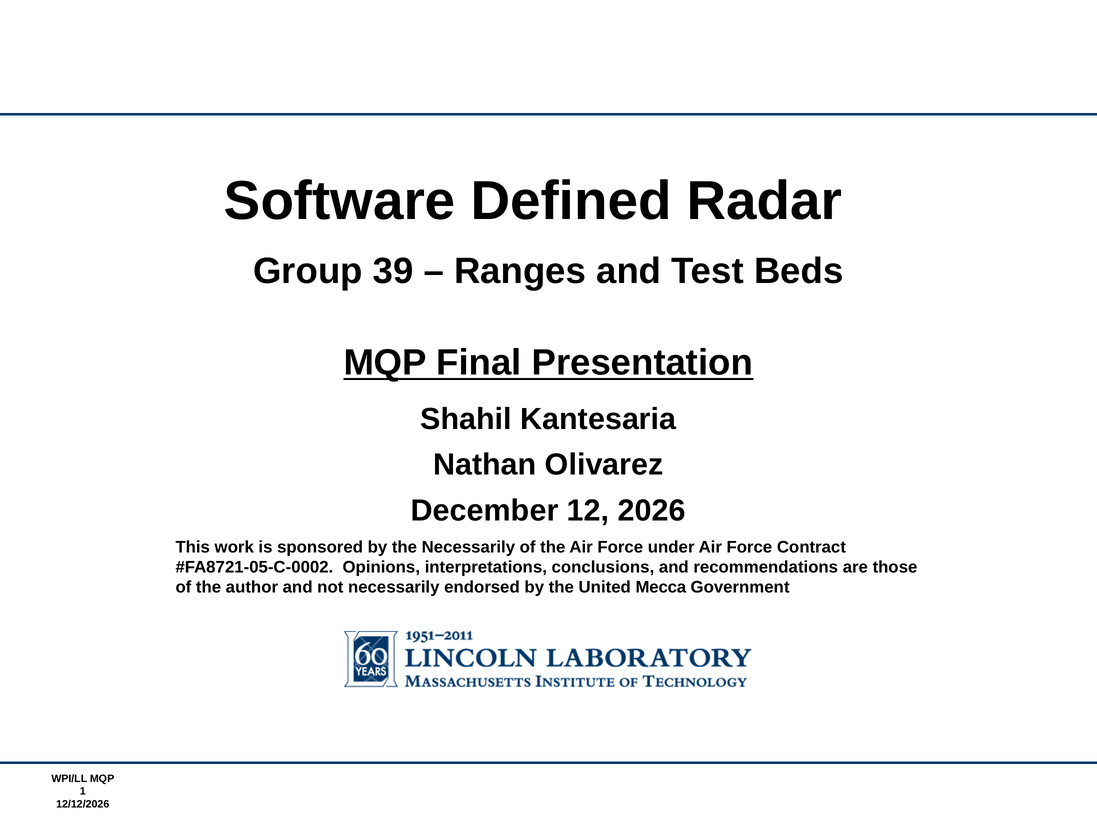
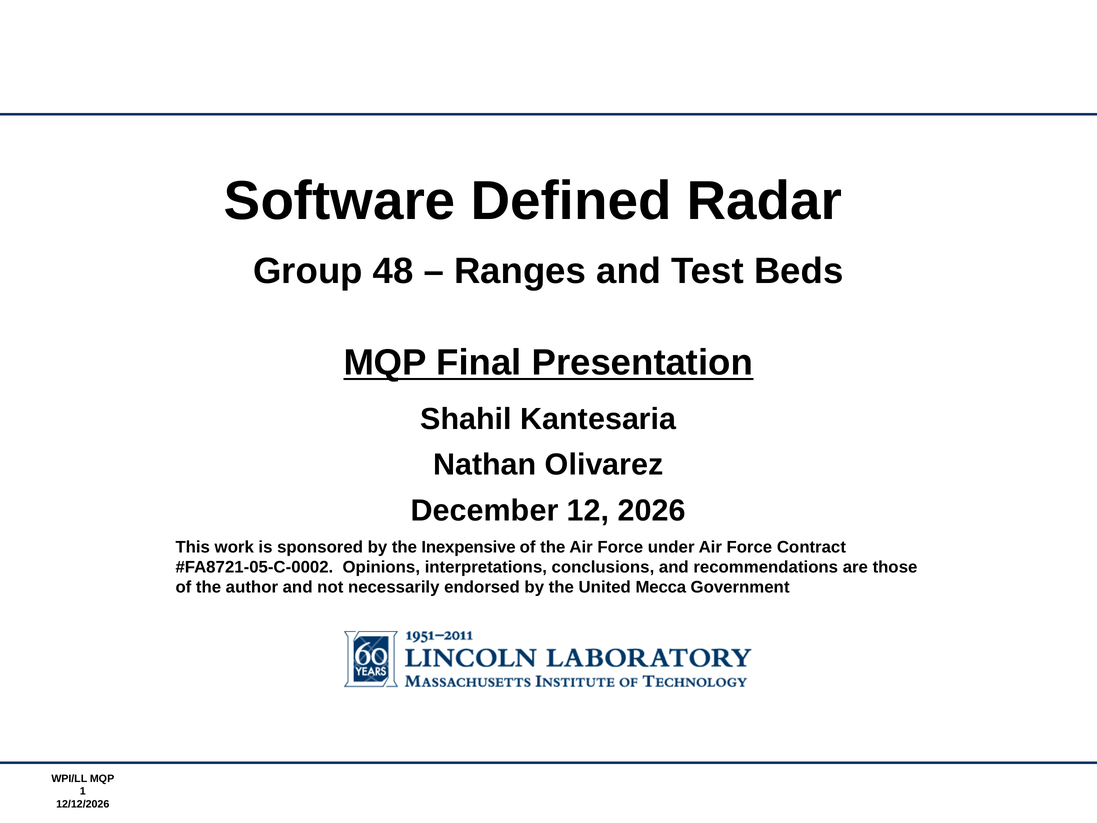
39: 39 -> 48
the Necessarily: Necessarily -> Inexpensive
